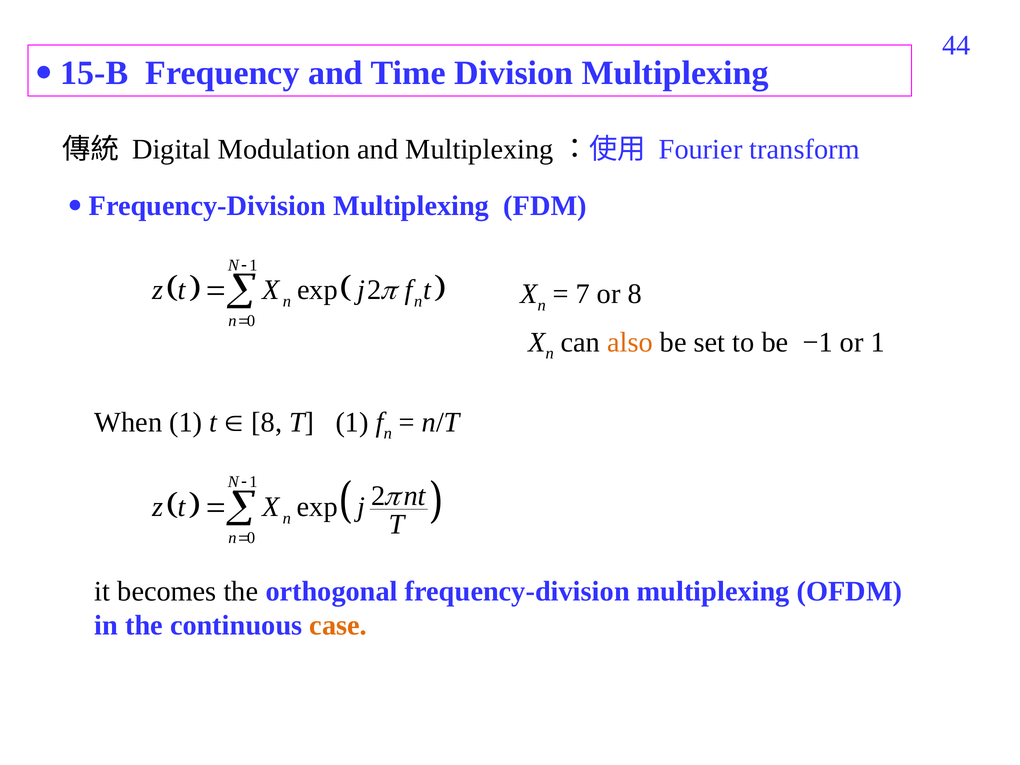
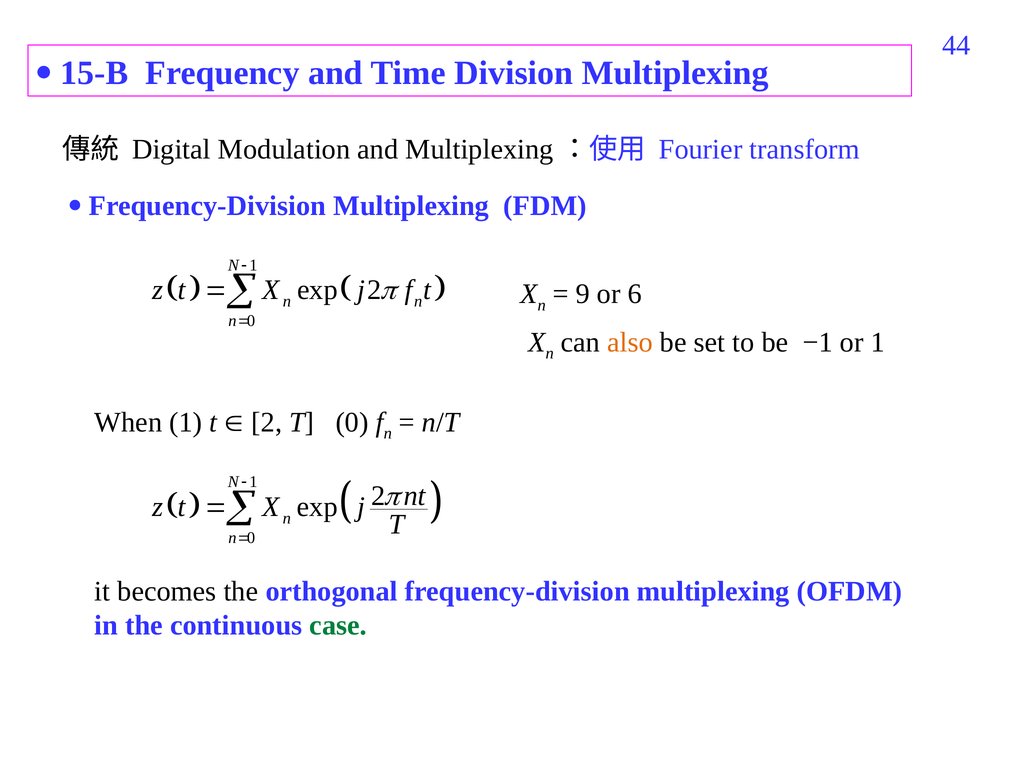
7: 7 -> 9
or 8: 8 -> 6
8 at (267, 422): 8 -> 2
T 1: 1 -> 0
case colour: orange -> green
